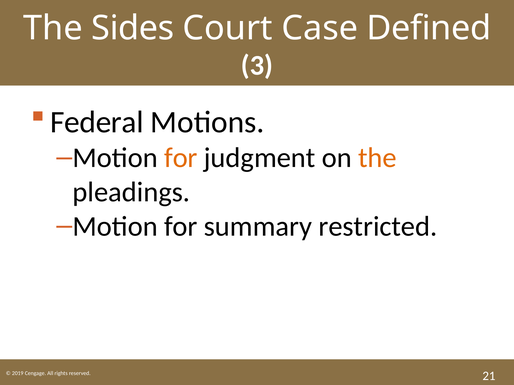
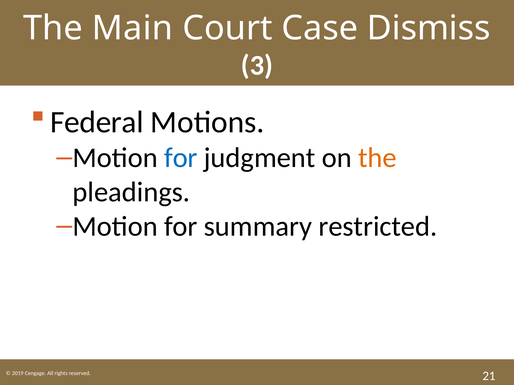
Sides: Sides -> Main
Defined: Defined -> Dismiss
for at (181, 158) colour: orange -> blue
